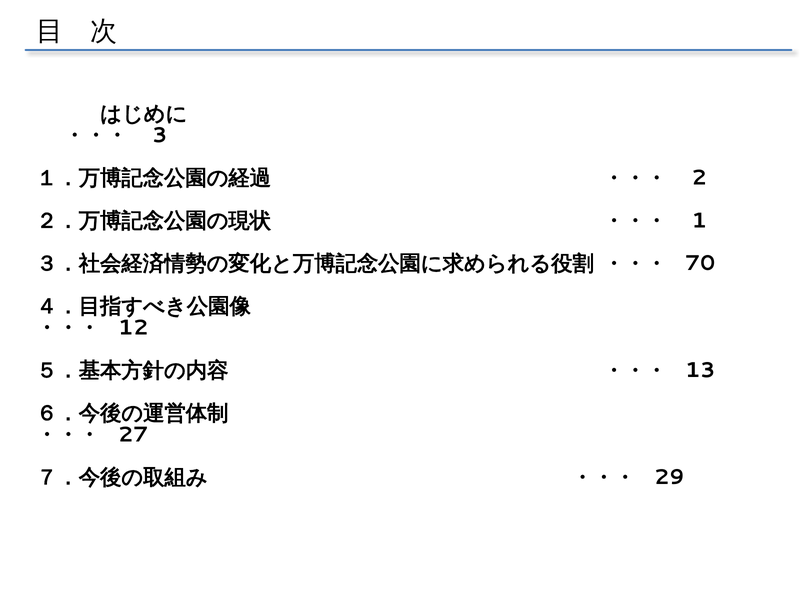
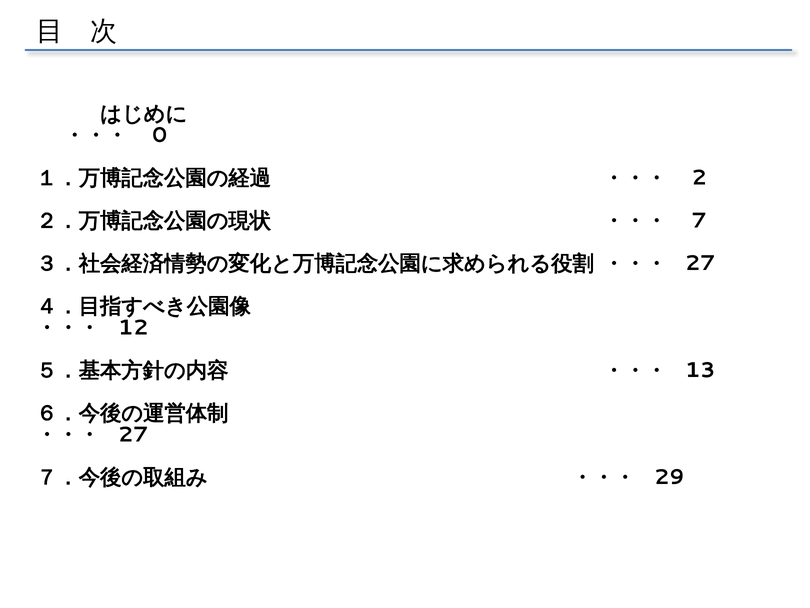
3: 3 -> 0
1: 1 -> 7
70 at (700, 263): 70 -> 27
